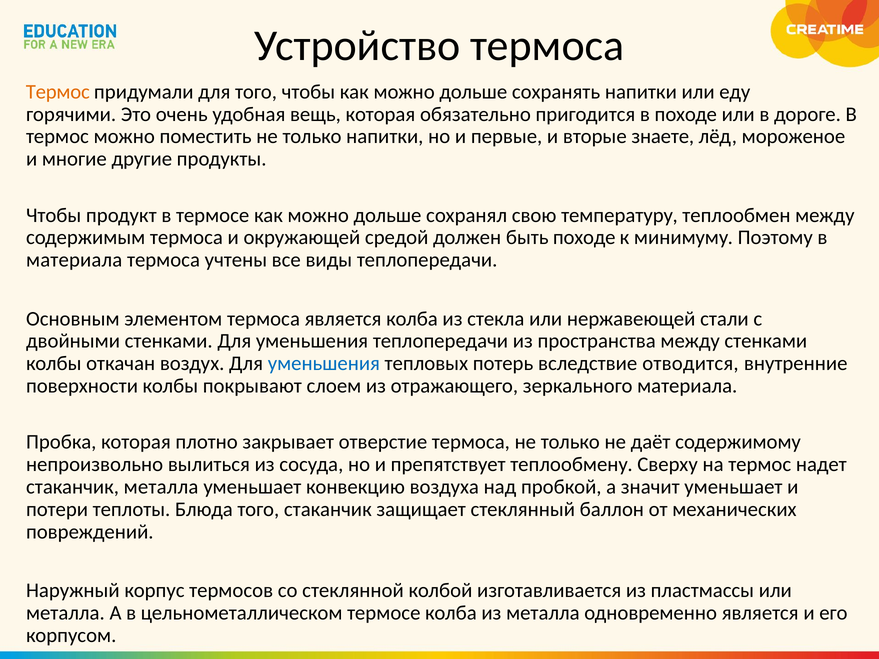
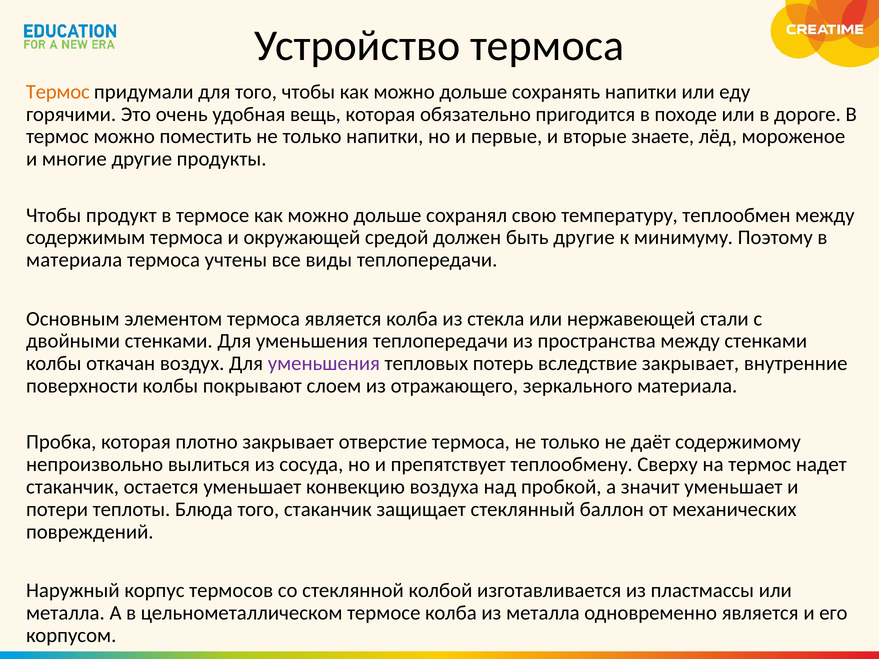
быть походе: походе -> другие
уменьшения at (324, 364) colour: blue -> purple
вследствие отводится: отводится -> закрывает
стаканчик металла: металла -> остается
